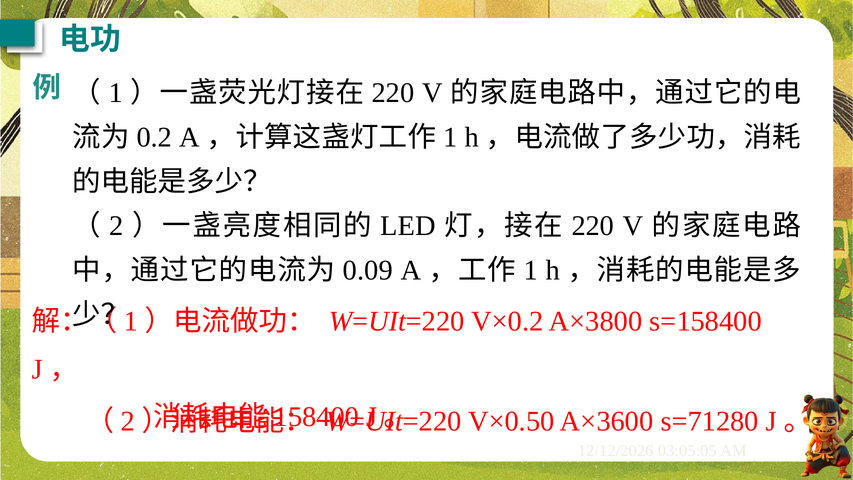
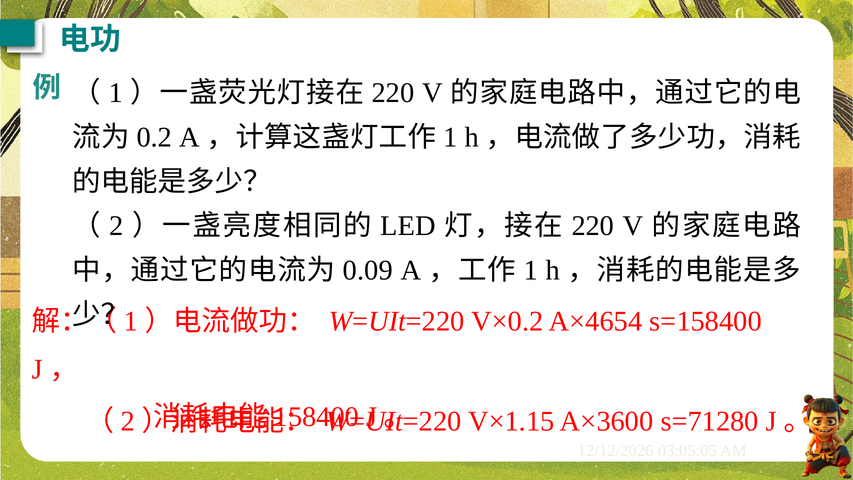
A×3800: A×3800 -> A×4654
V×0.50: V×0.50 -> V×1.15
